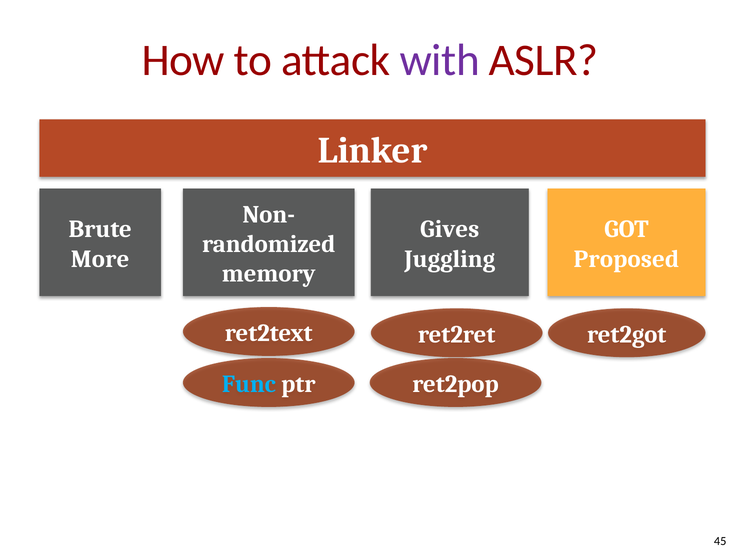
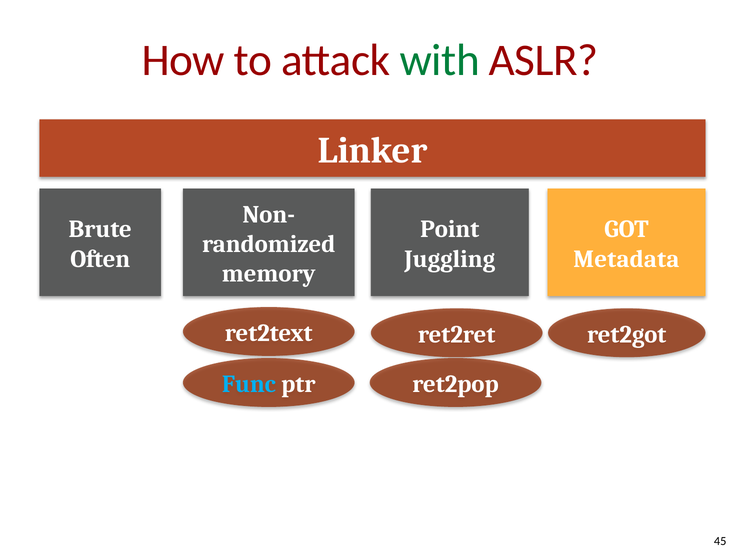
with colour: purple -> green
Gives: Gives -> Point
More: More -> Often
Proposed: Proposed -> Metadata
